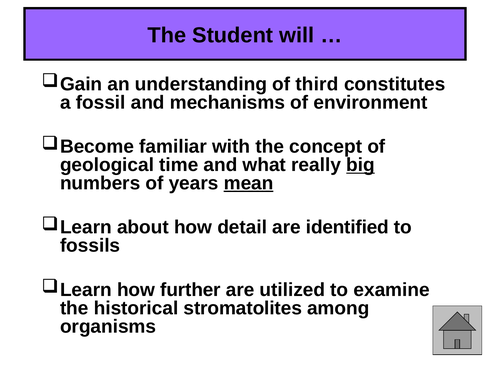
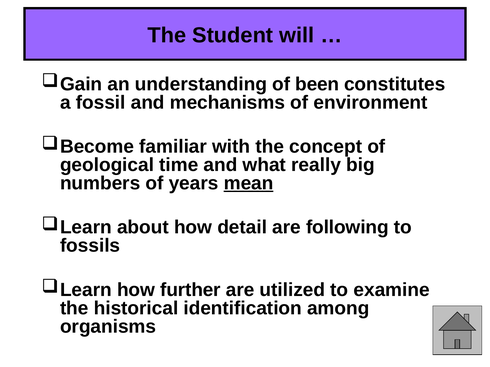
third: third -> been
big underline: present -> none
identified: identified -> following
stromatolites: stromatolites -> identification
